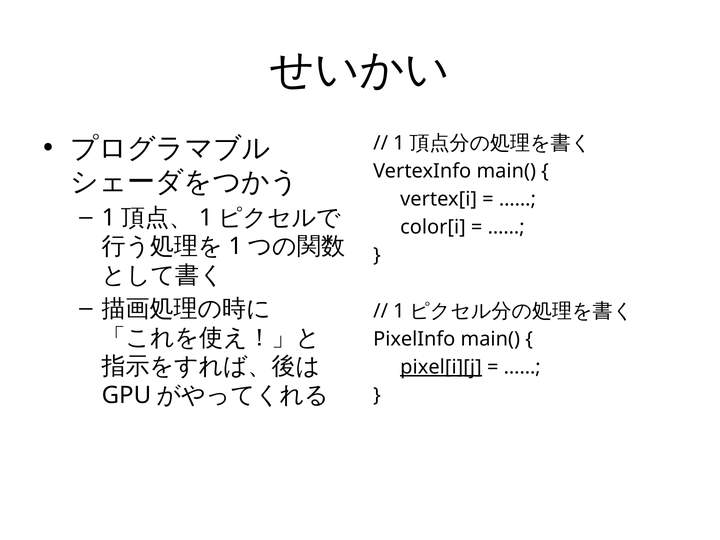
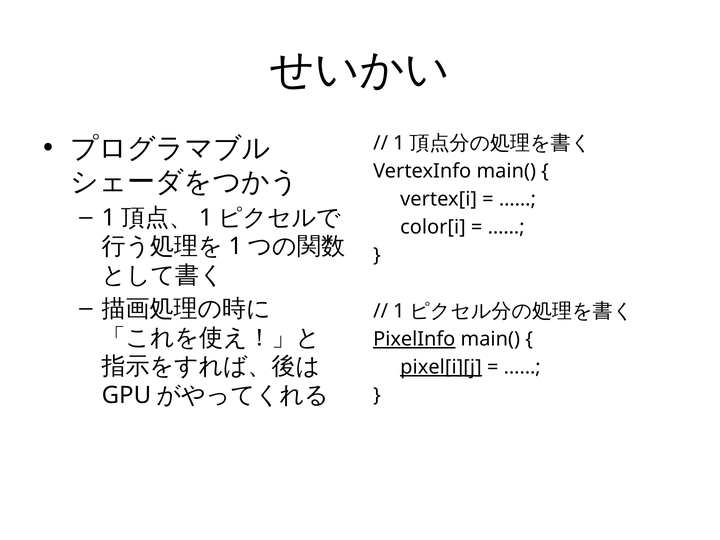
PixelInfo underline: none -> present
